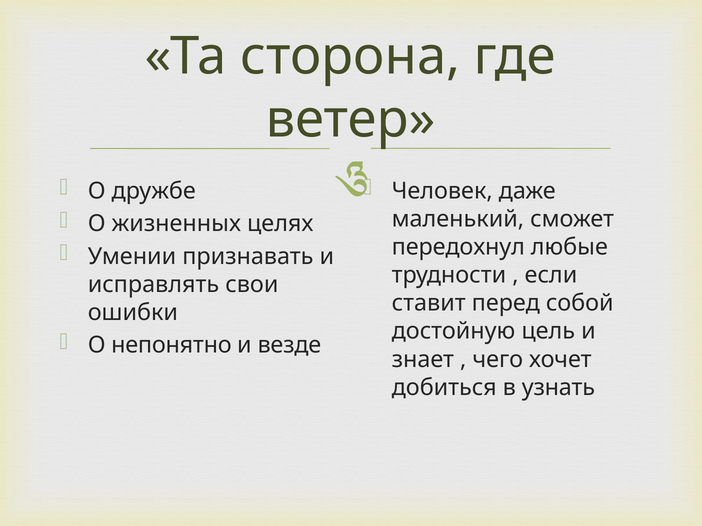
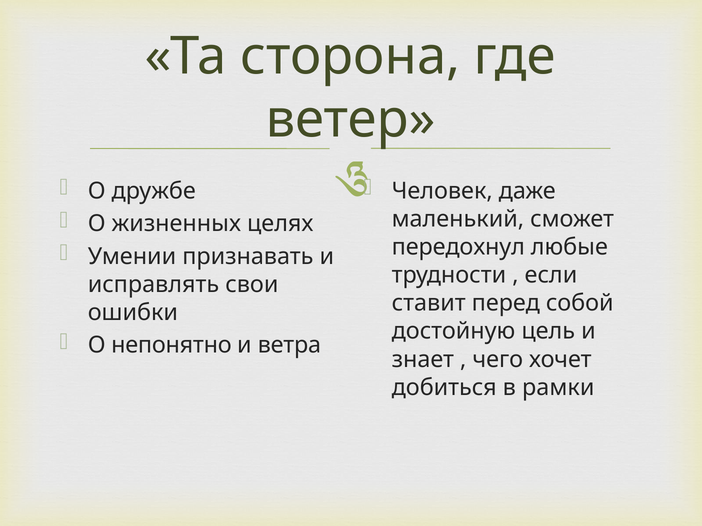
везде: везде -> ветра
узнать: узнать -> рамки
